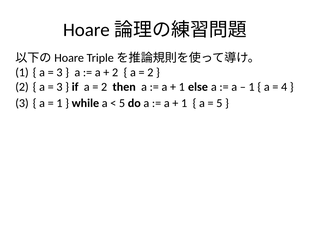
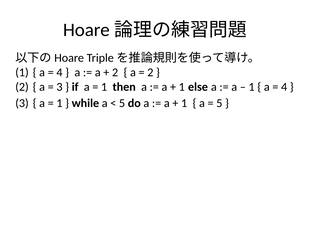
3 at (59, 73): 3 -> 4
2 at (104, 87): 2 -> 1
